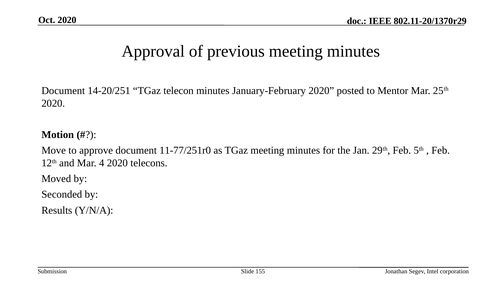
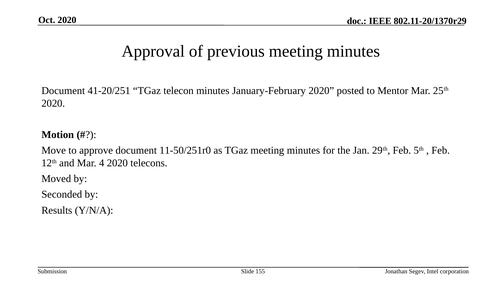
14-20/251: 14-20/251 -> 41-20/251
11-77/251r0: 11-77/251r0 -> 11-50/251r0
